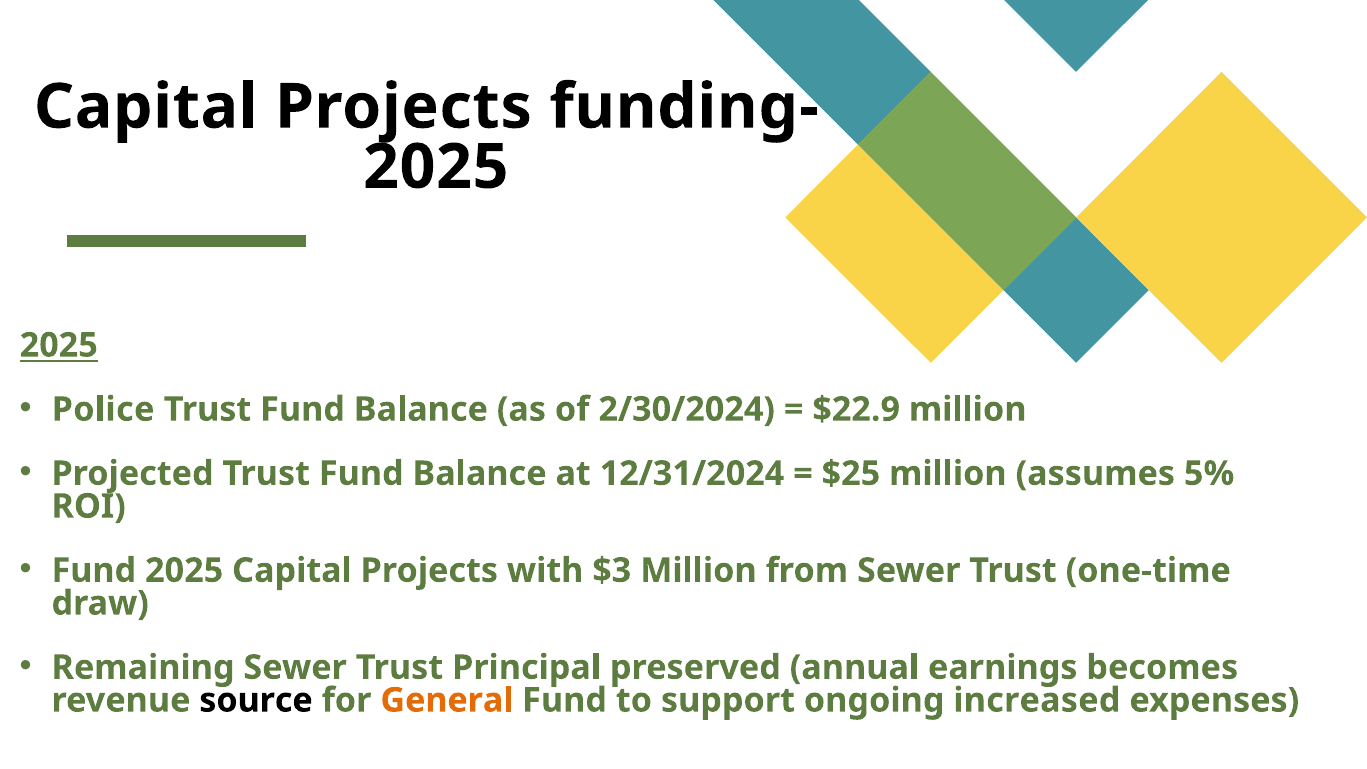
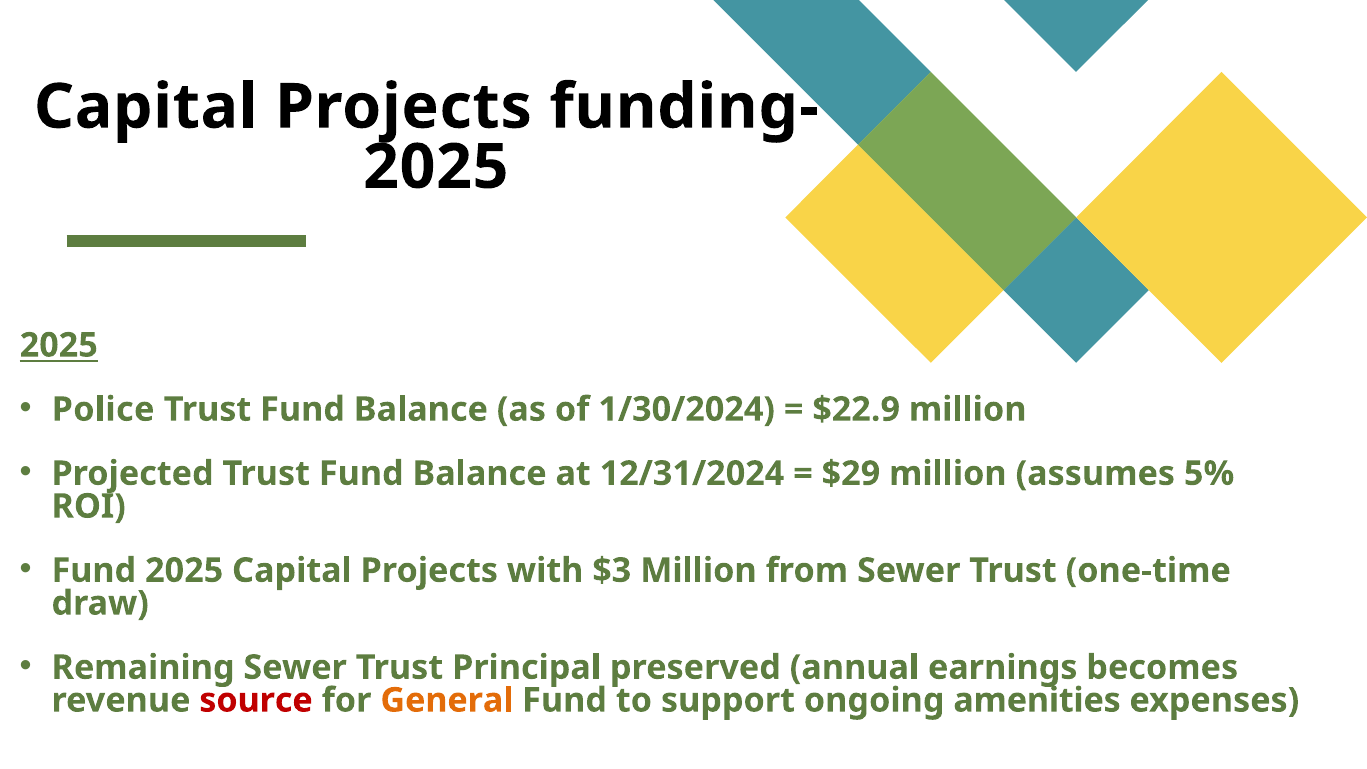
2/30/2024: 2/30/2024 -> 1/30/2024
$25: $25 -> $29
source colour: black -> red
increased: increased -> amenities
